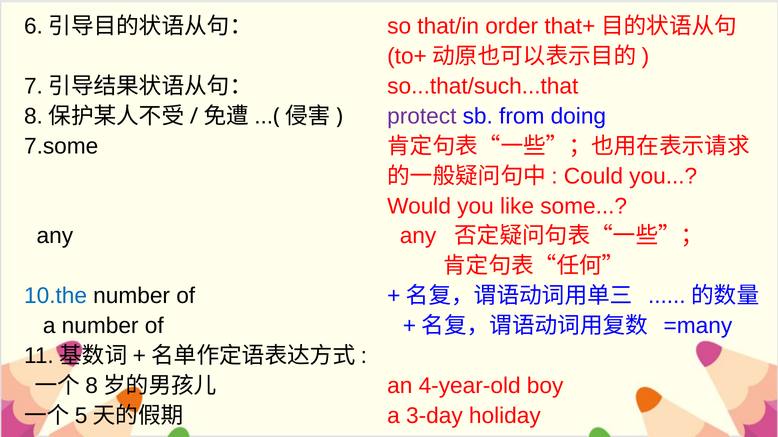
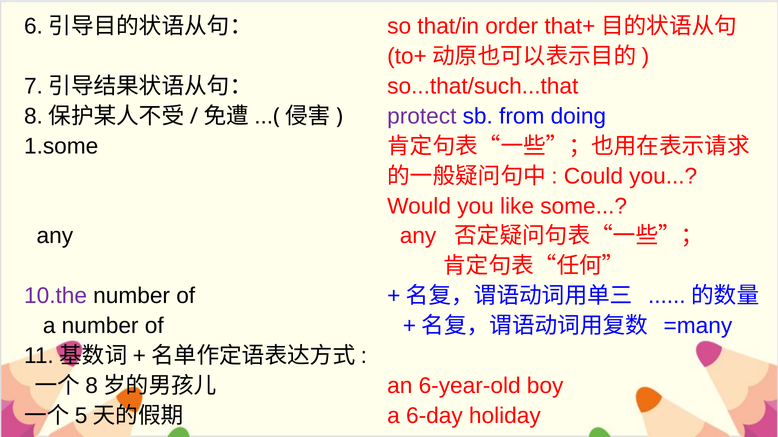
7.some: 7.some -> 1.some
10.the colour: blue -> purple
4-year-old: 4-year-old -> 6-year-old
3-day: 3-day -> 6-day
